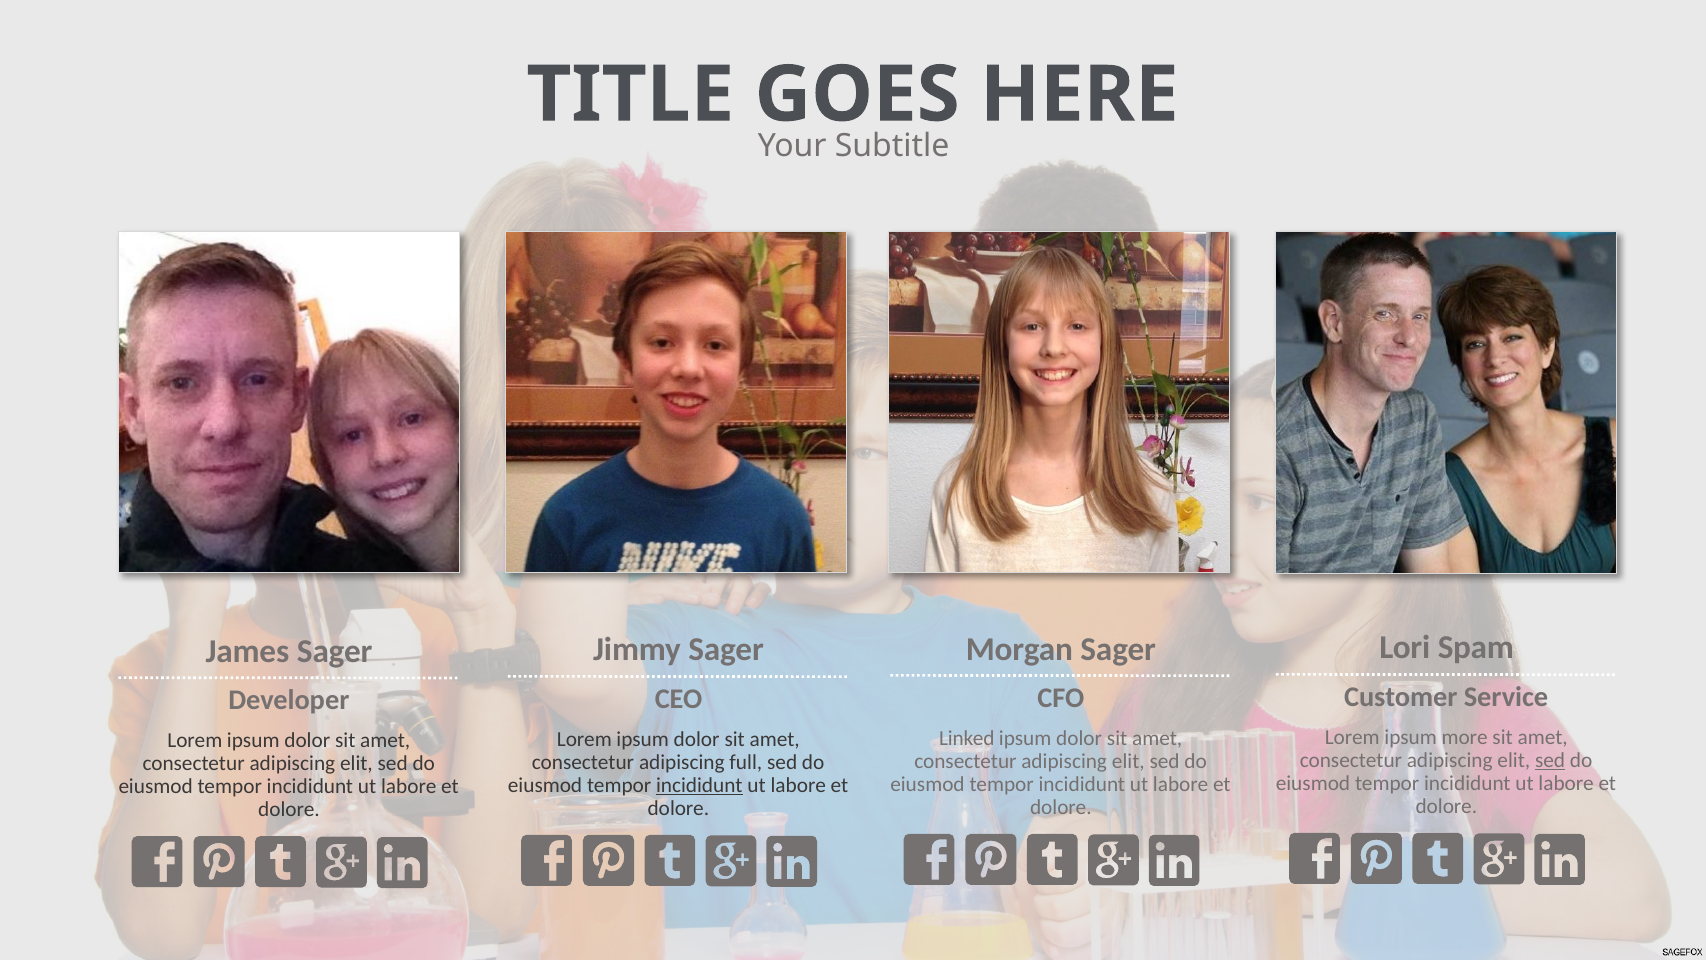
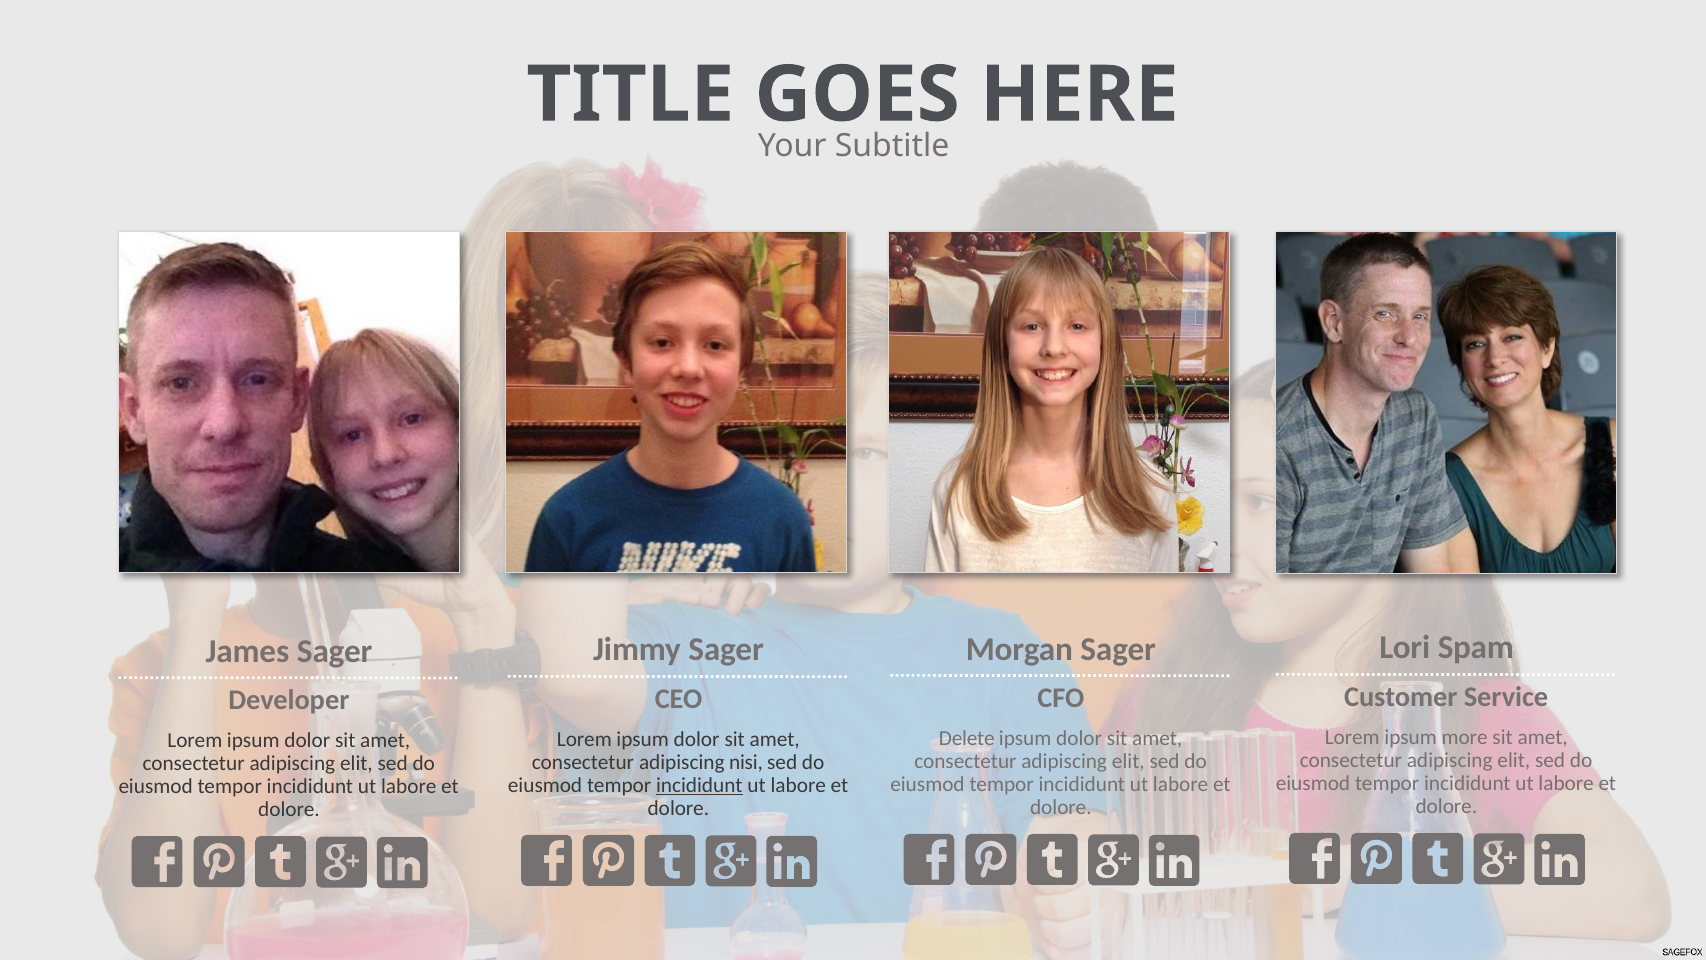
Linked: Linked -> Delete
sed at (1550, 760) underline: present -> none
full: full -> nisi
